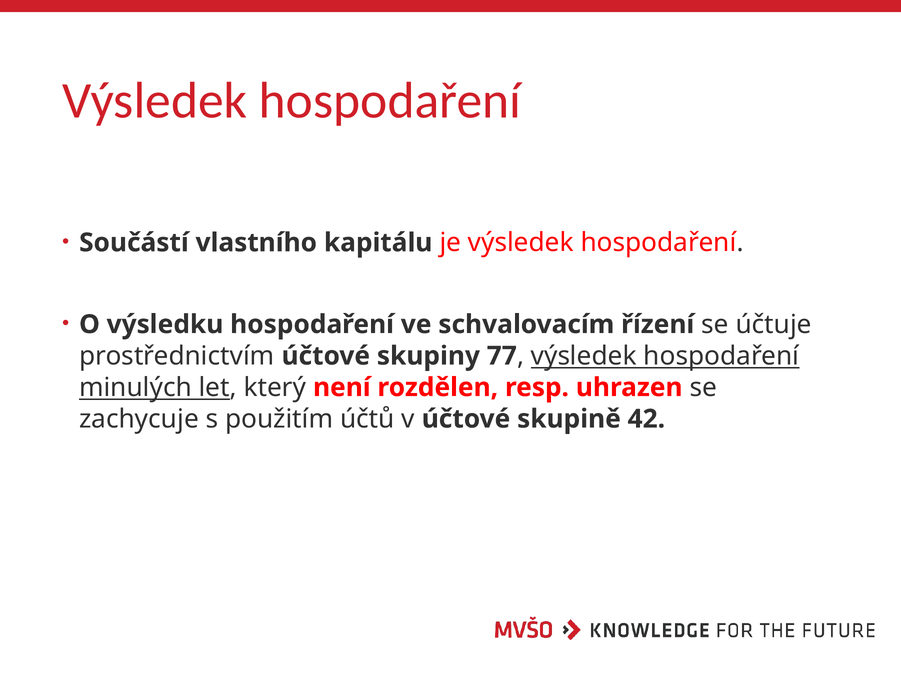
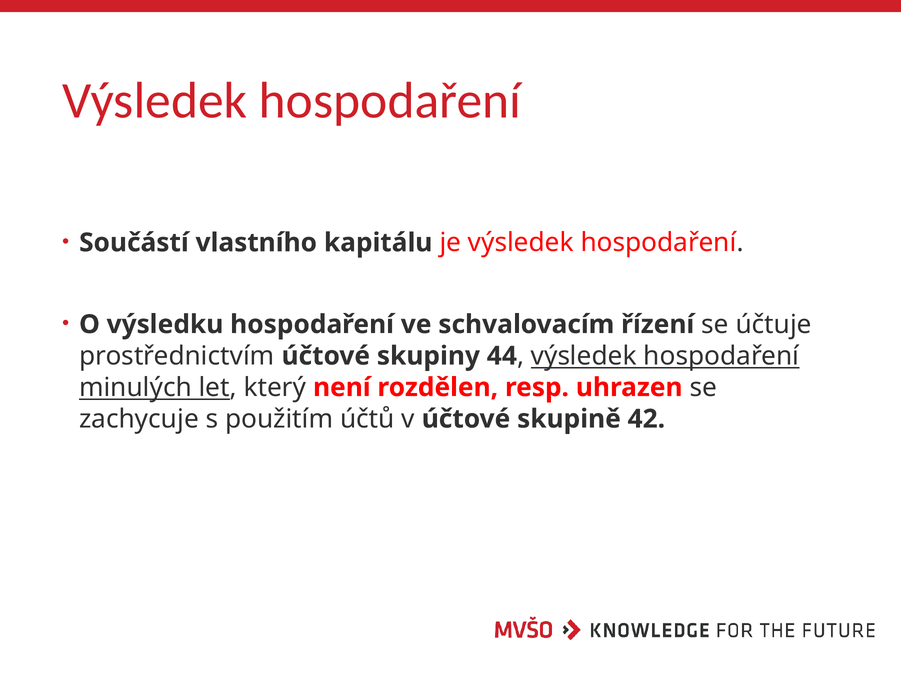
77: 77 -> 44
